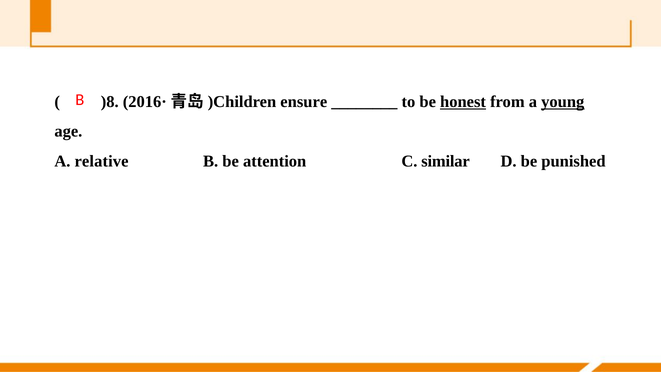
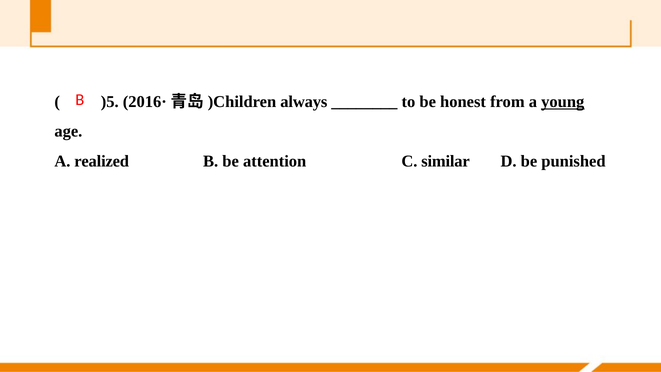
)8: )8 -> )5
ensure: ensure -> always
honest underline: present -> none
relative: relative -> realized
